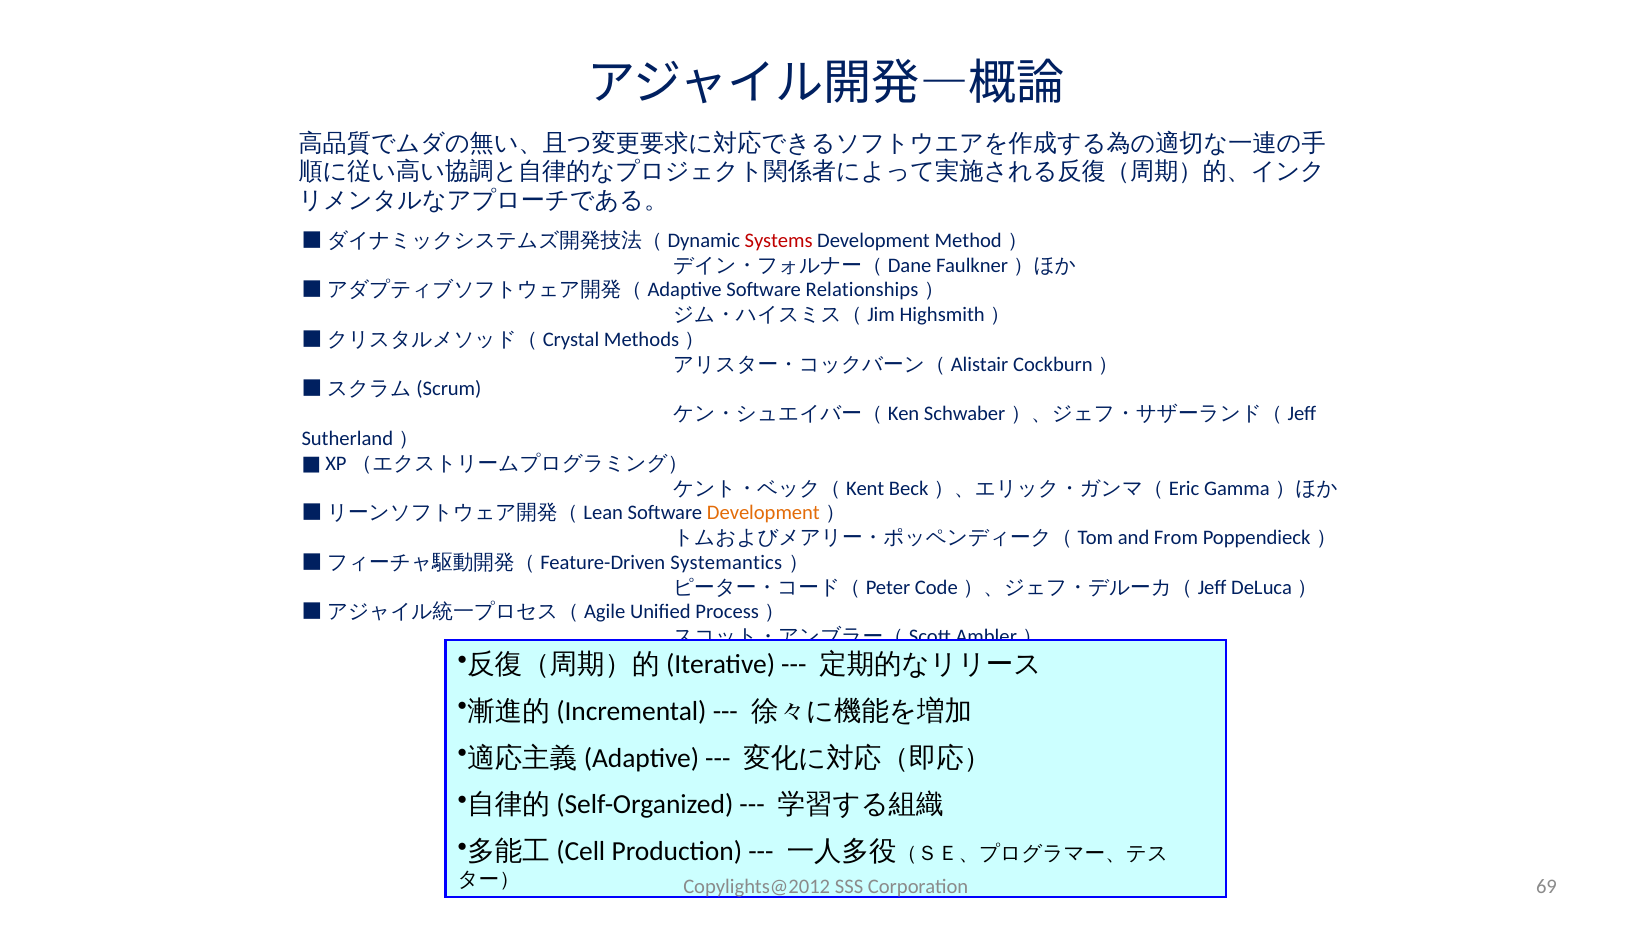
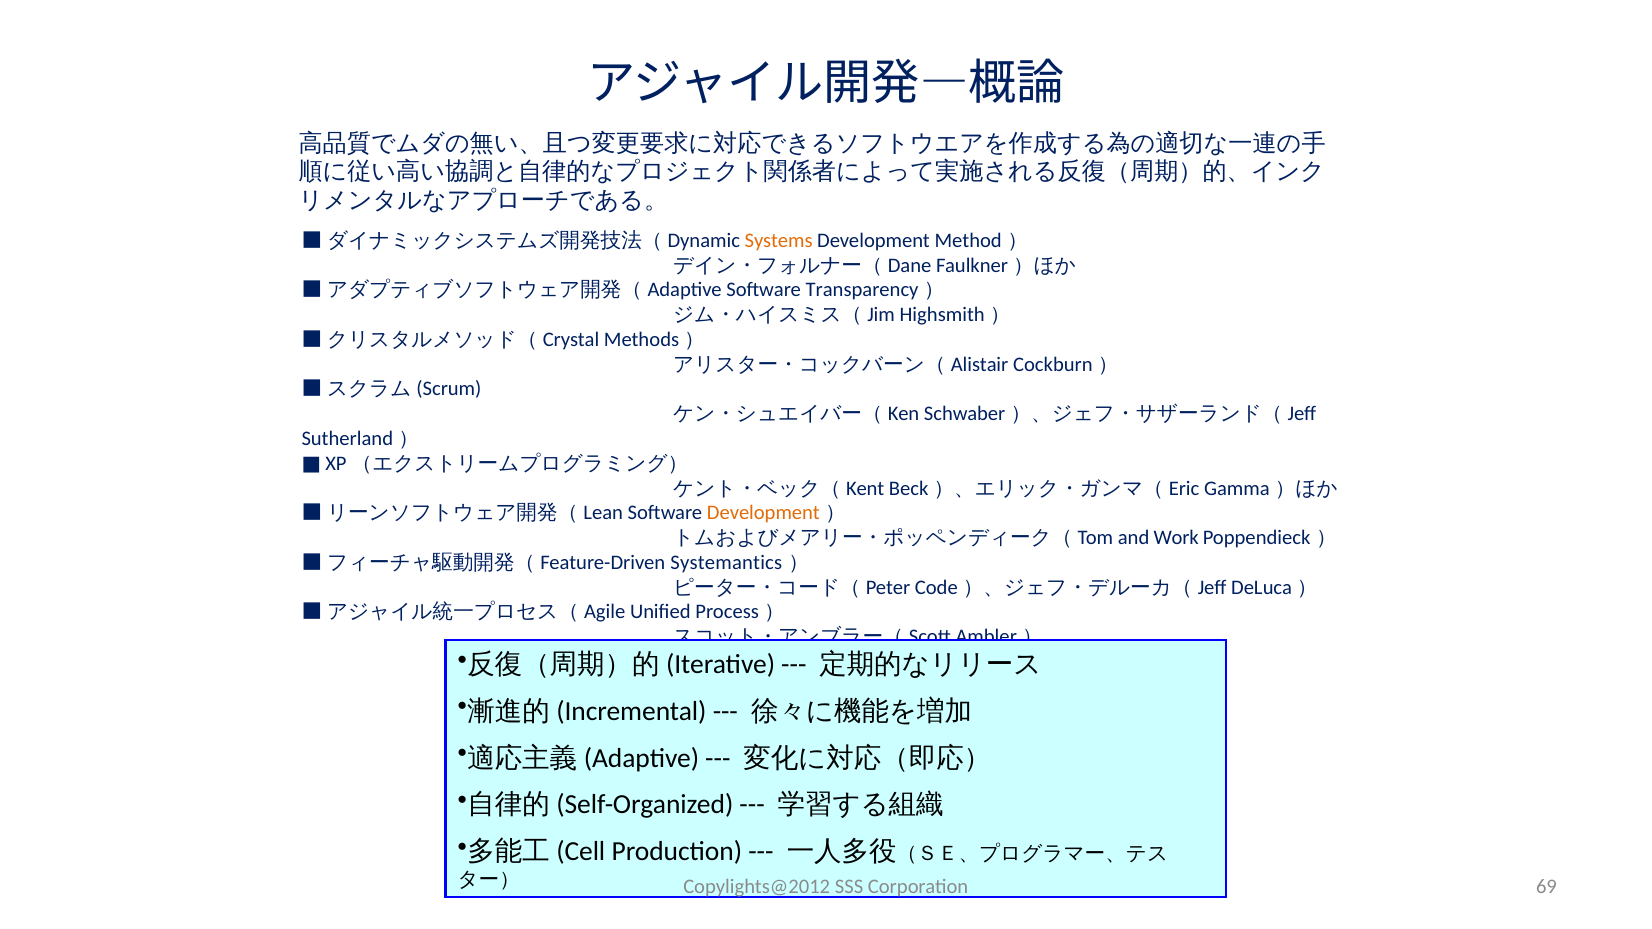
Systems colour: red -> orange
Relationships: Relationships -> Transparency
From: From -> Work
